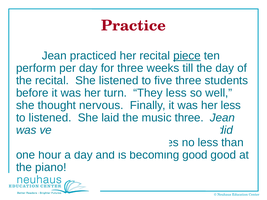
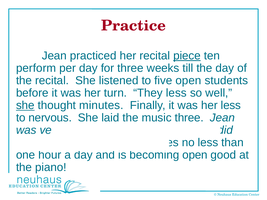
five three: three -> open
she at (25, 105) underline: none -> present
thought nervous: nervous -> minutes
to listened: listened -> nervous
becoming good: good -> open
